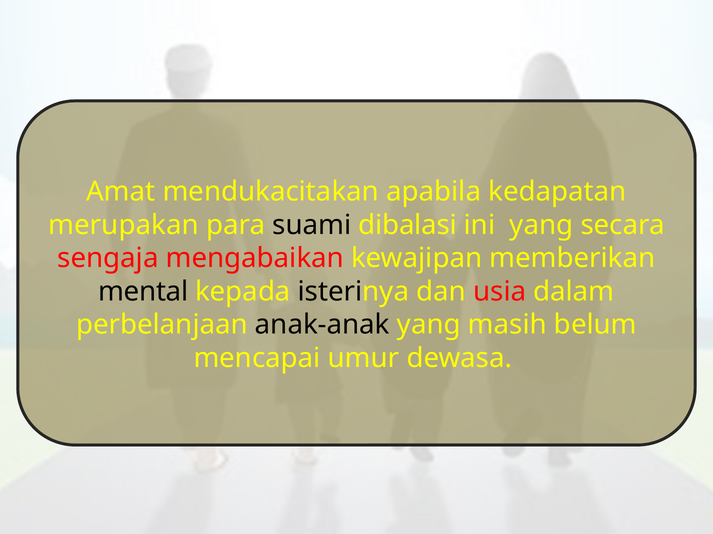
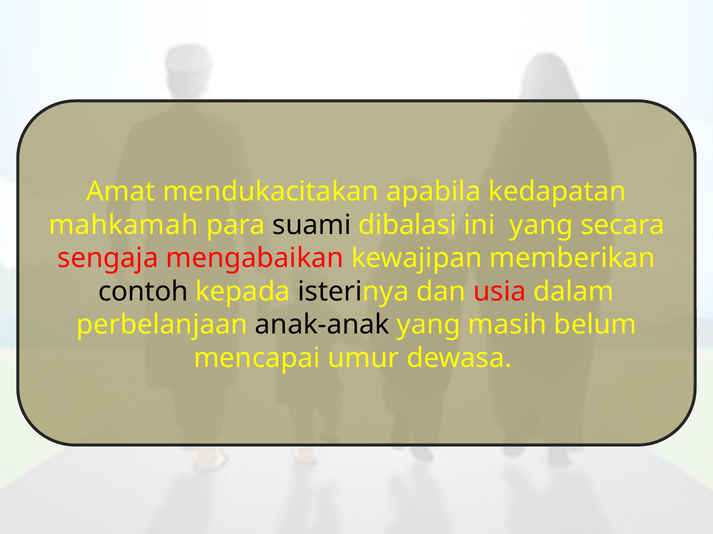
merupakan: merupakan -> mahkamah
mental: mental -> contoh
